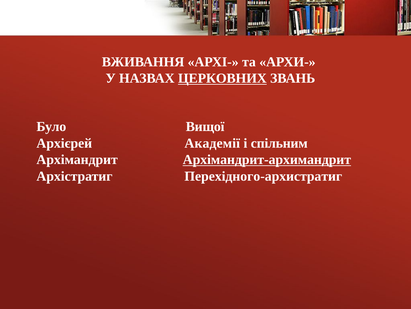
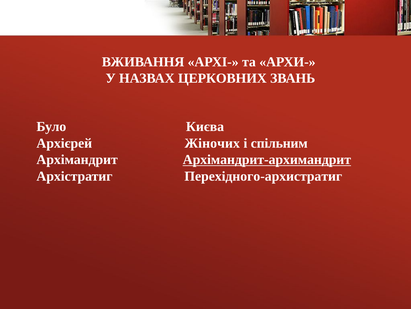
ЦЕРКОВНИХ underline: present -> none
Вищої: Вищої -> Києва
Академії: Академії -> Жіночих
